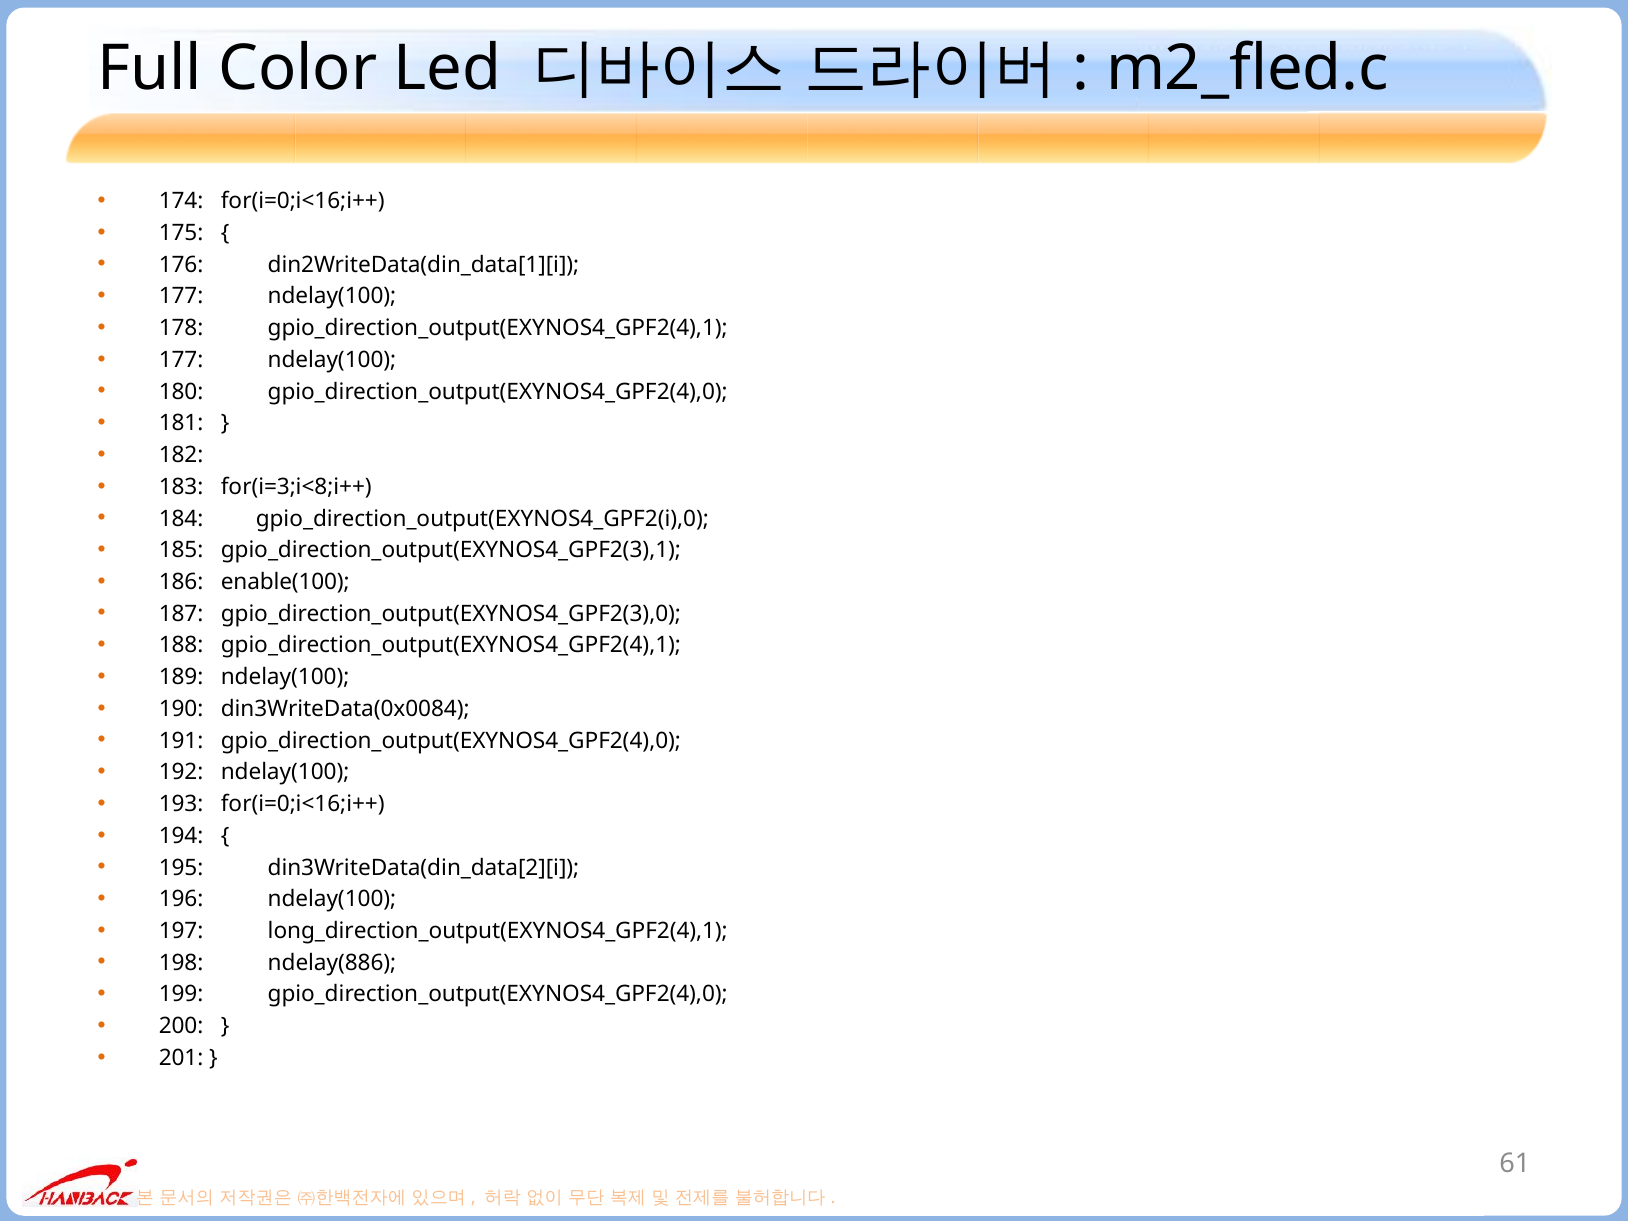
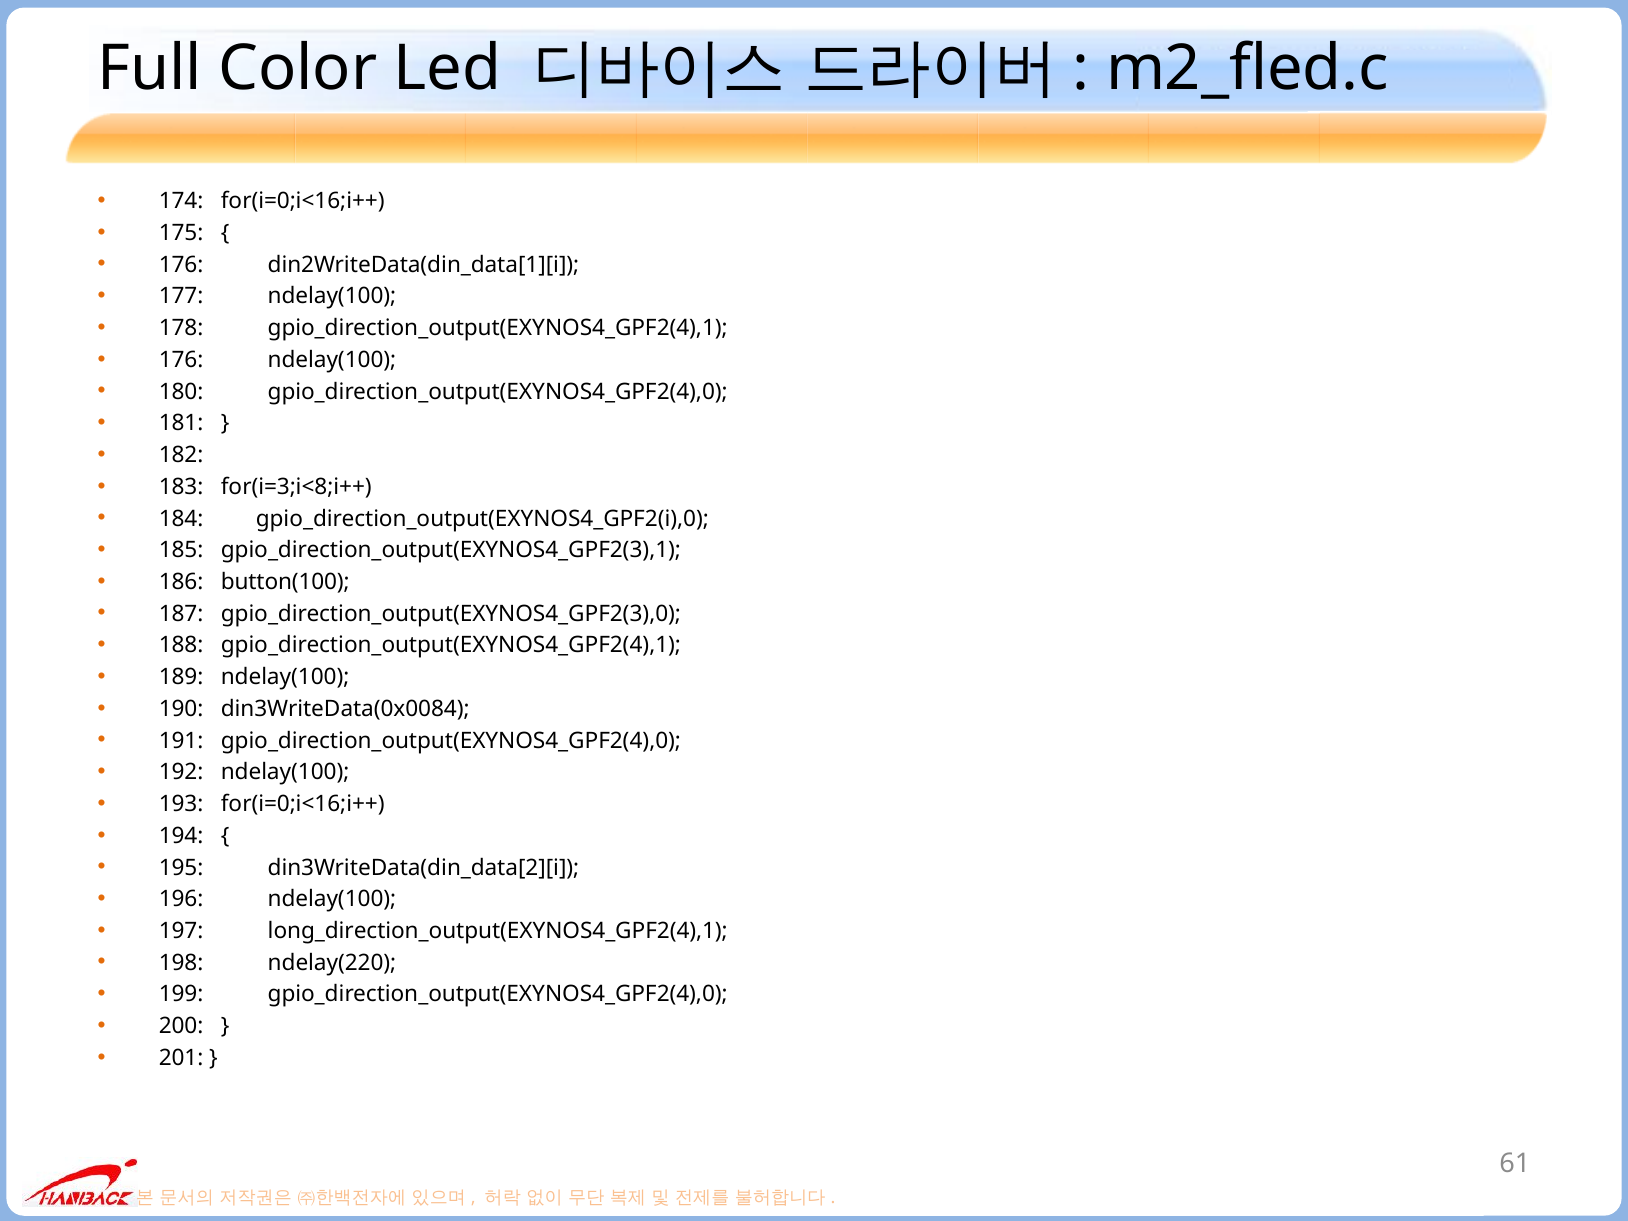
177 at (181, 360): 177 -> 176
enable(100: enable(100 -> button(100
ndelay(886: ndelay(886 -> ndelay(220
